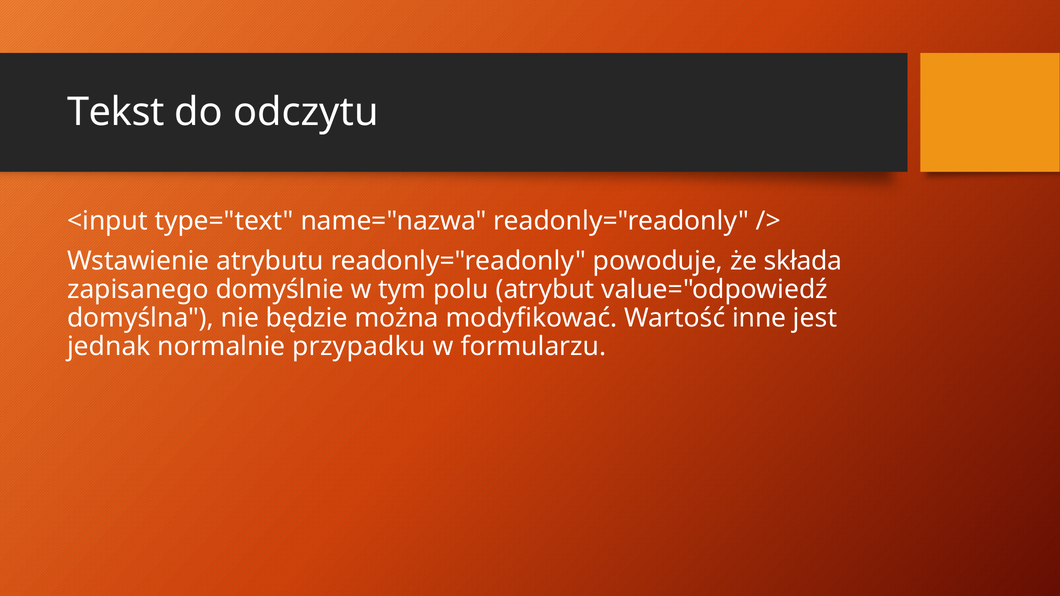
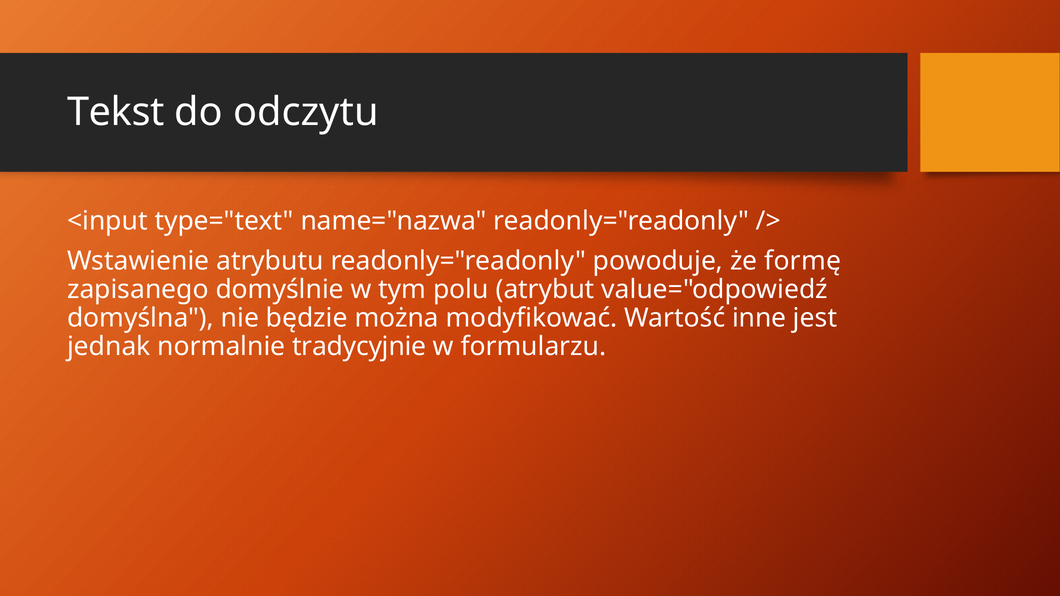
składa: składa -> formę
przypadku: przypadku -> tradycyjnie
